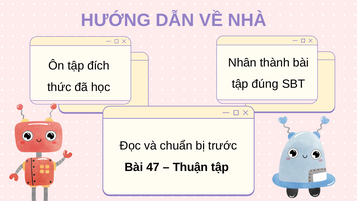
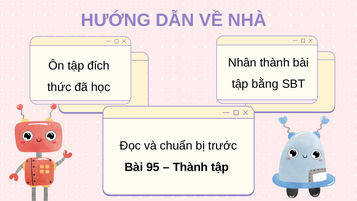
đúng: đúng -> bằng
47: 47 -> 95
Thuận at (190, 167): Thuận -> Thành
